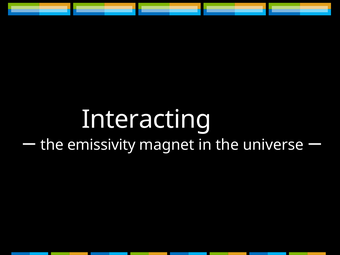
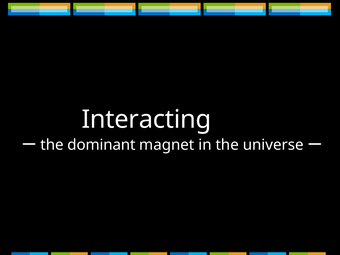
emissivity: emissivity -> dominant
